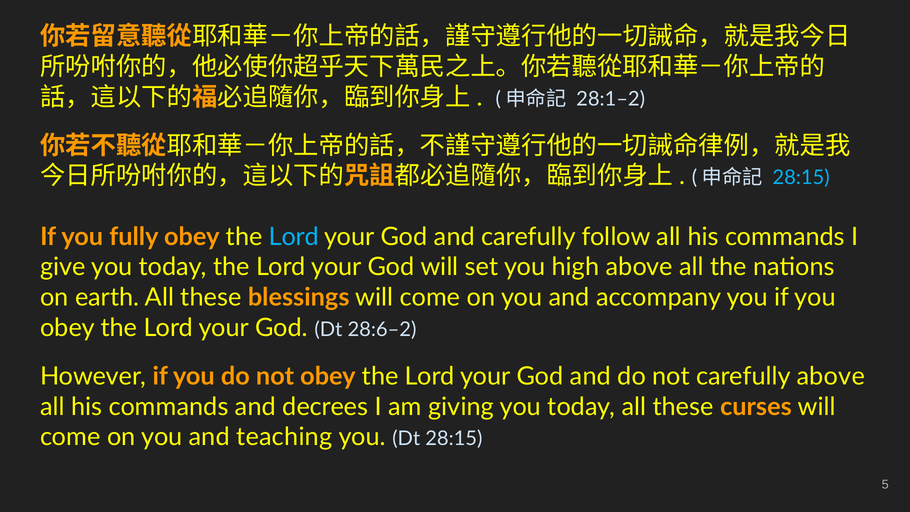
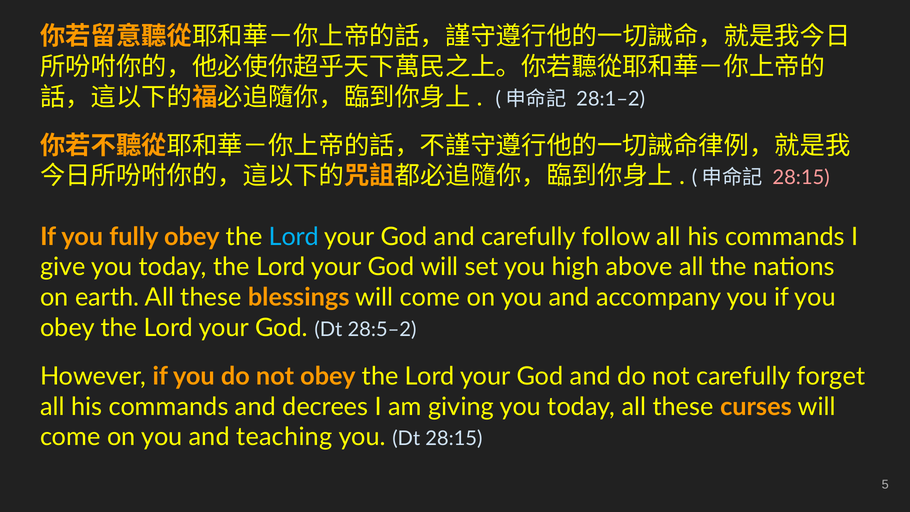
28:15 at (801, 178) colour: light blue -> pink
28:6–2: 28:6–2 -> 28:5–2
carefully above: above -> forget
